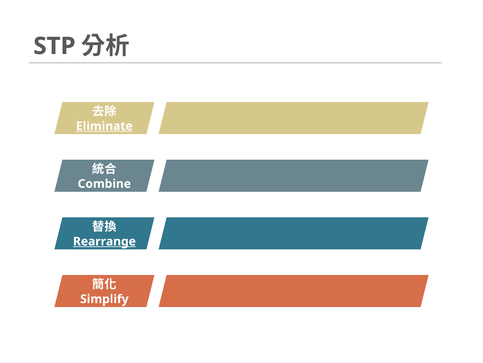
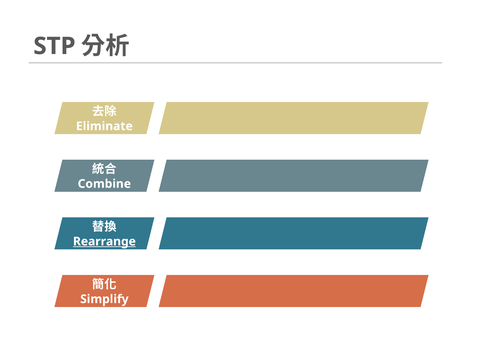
Eliminate underline: present -> none
